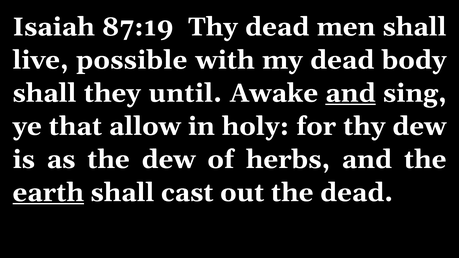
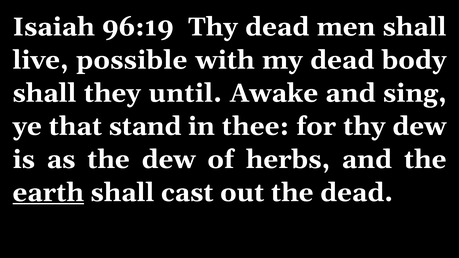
87:19: 87:19 -> 96:19
and at (351, 93) underline: present -> none
allow: allow -> stand
holy: holy -> thee
